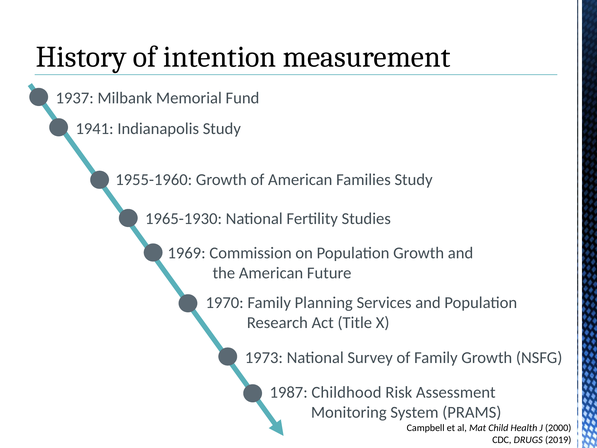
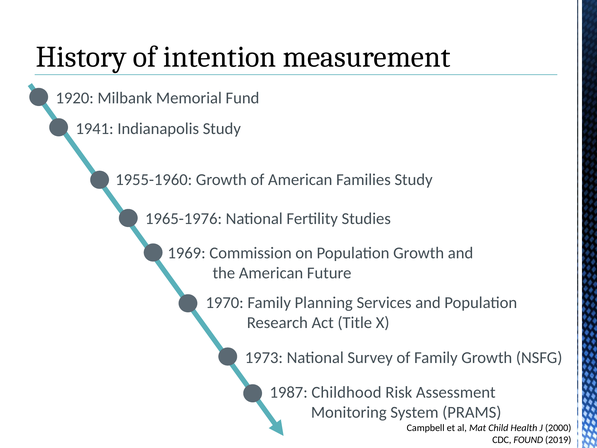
1937: 1937 -> 1920
1965-1930: 1965-1930 -> 1965-1976
DRUGS: DRUGS -> FOUND
